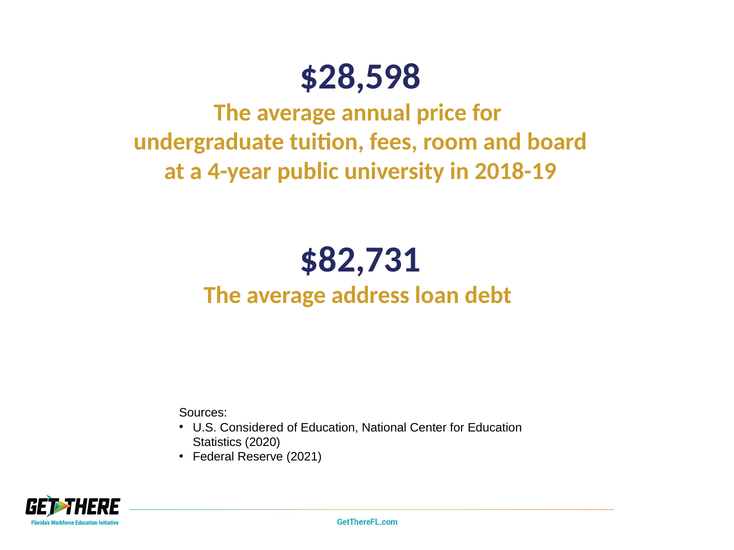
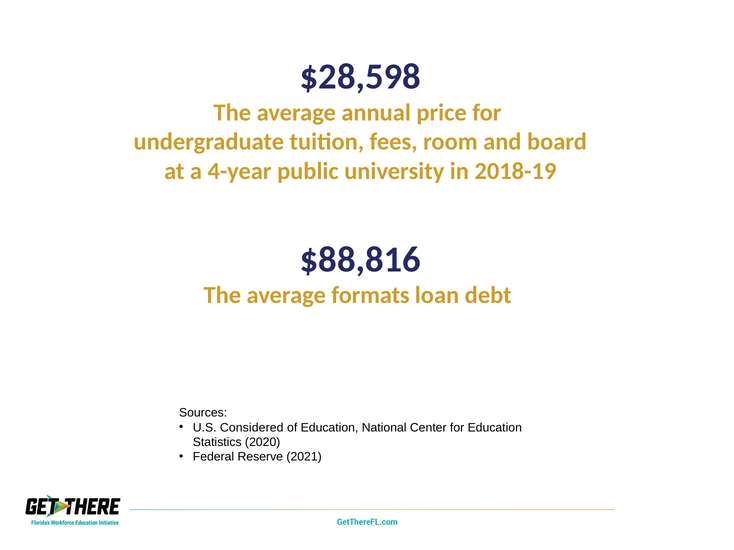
$82,731: $82,731 -> $88,816
address: address -> formats
